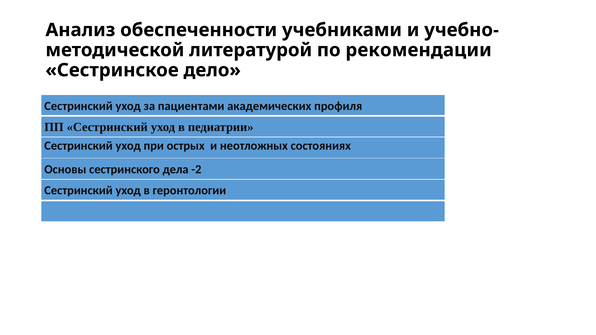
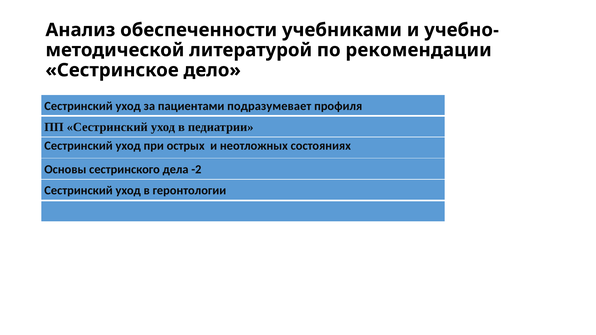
академических: академических -> подразумевает
